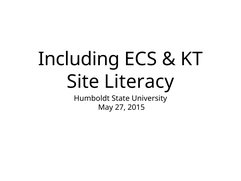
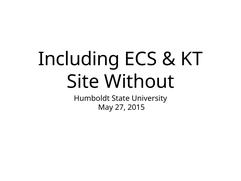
Literacy: Literacy -> Without
